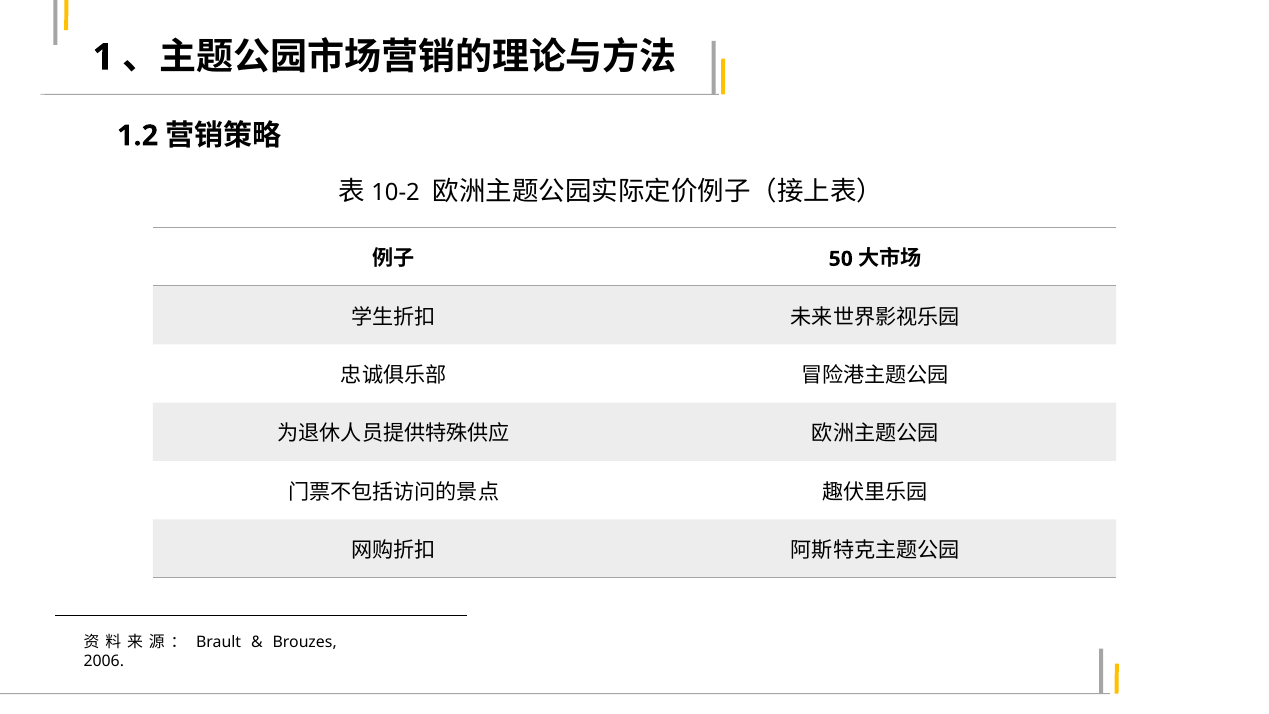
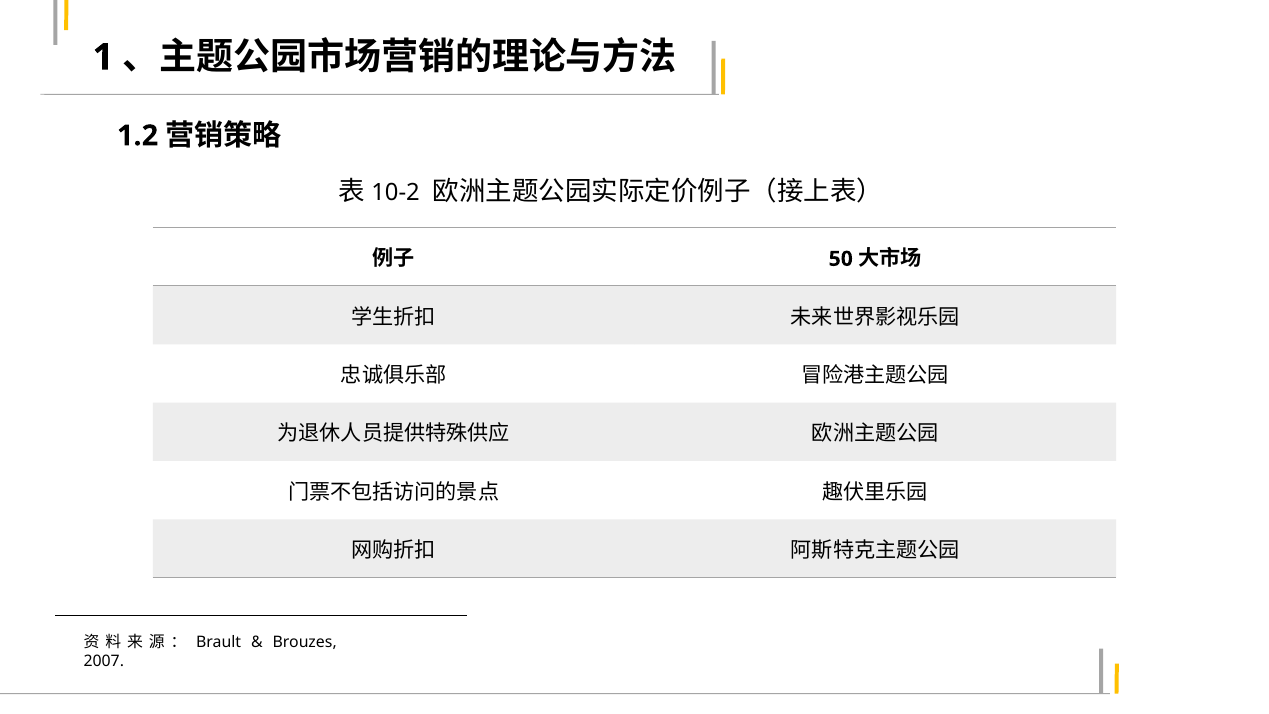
2006: 2006 -> 2007
